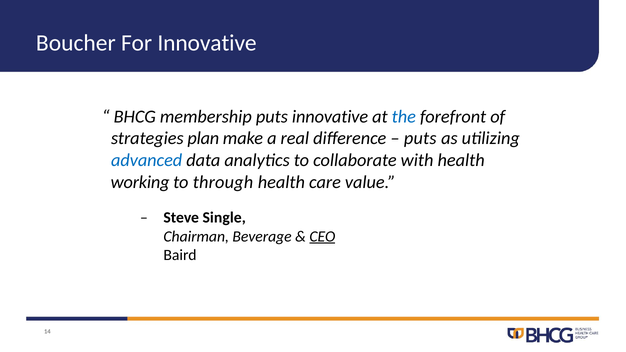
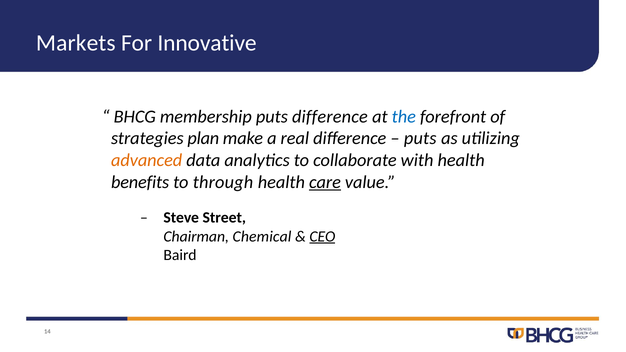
Boucher: Boucher -> Markets
puts innovative: innovative -> difference
advanced colour: blue -> orange
working: working -> benefits
care underline: none -> present
Single: Single -> Street
Beverage: Beverage -> Chemical
